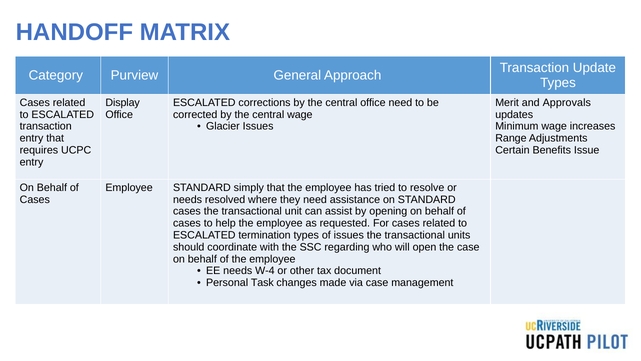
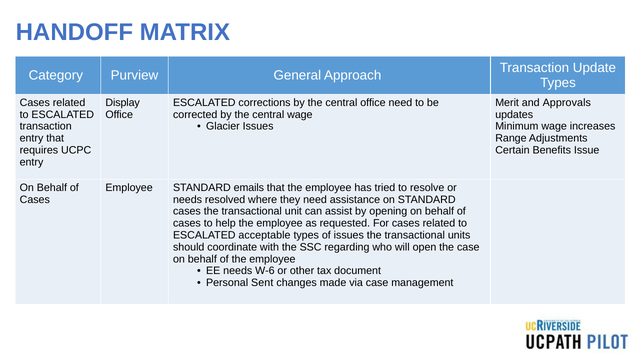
simply: simply -> emails
termination: termination -> acceptable
W-4: W-4 -> W-6
Task: Task -> Sent
